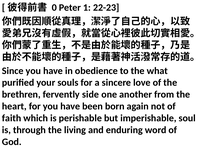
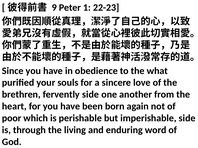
0: 0 -> 9
faith: faith -> poor
imperishable soul: soul -> side
